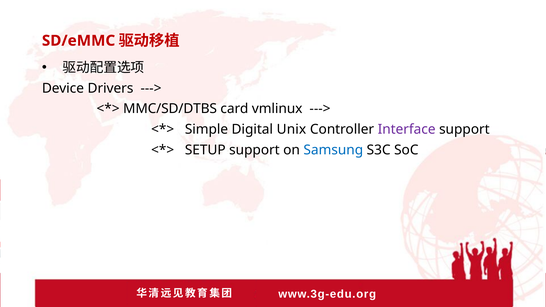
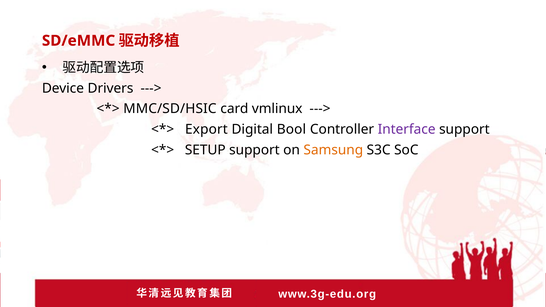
MMC/SD/DTBS: MMC/SD/DTBS -> MMC/SD/HSIC
Simple: Simple -> Export
Unix: Unix -> Bool
Samsung colour: blue -> orange
